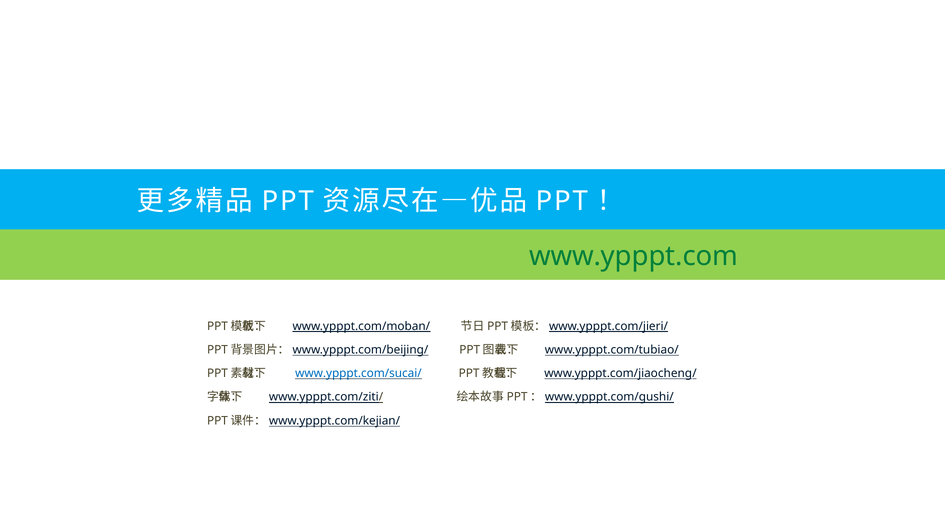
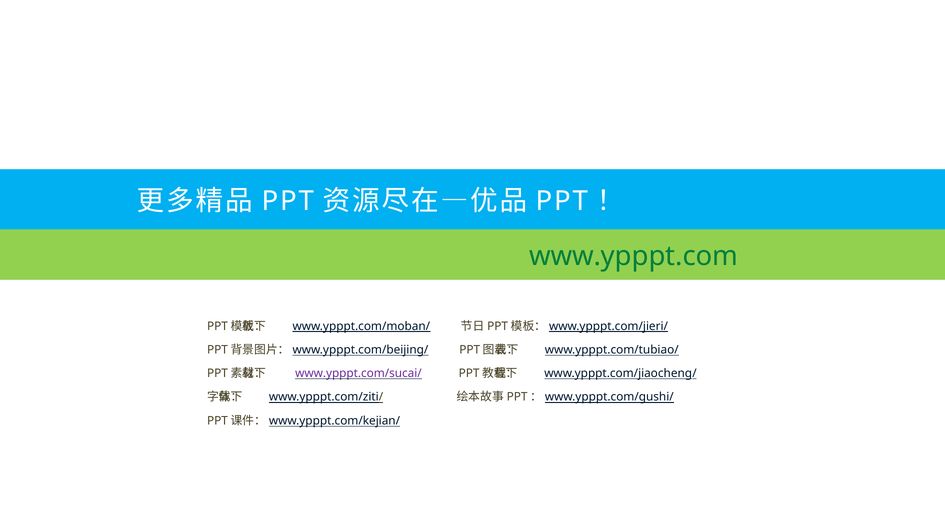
www.ypppt.com/sucai/ colour: blue -> purple
